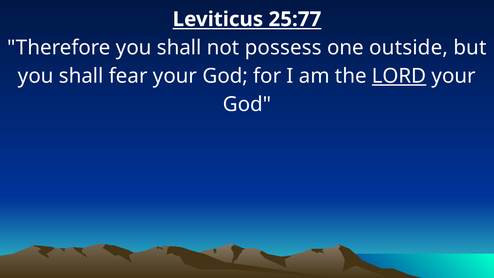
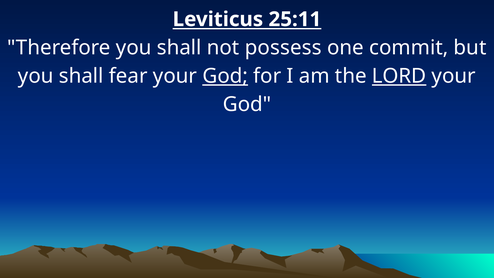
25:77: 25:77 -> 25:11
outside: outside -> commit
God at (225, 76) underline: none -> present
